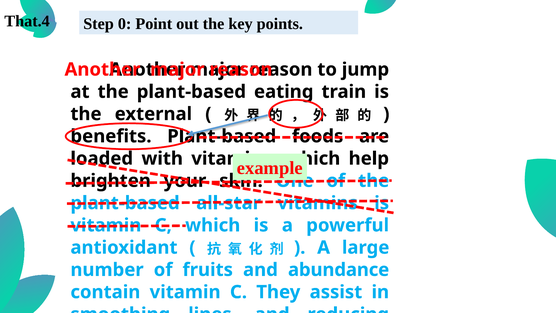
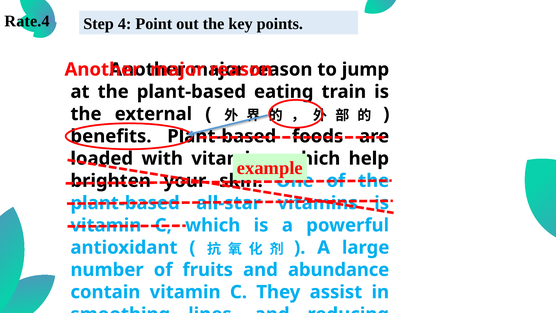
That.4: That.4 -> Rate.4
0: 0 -> 4
